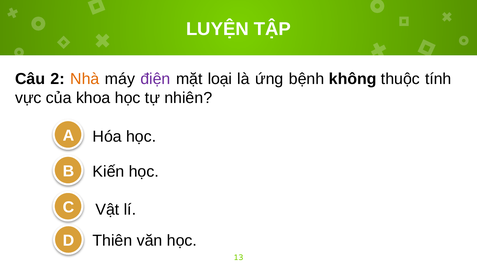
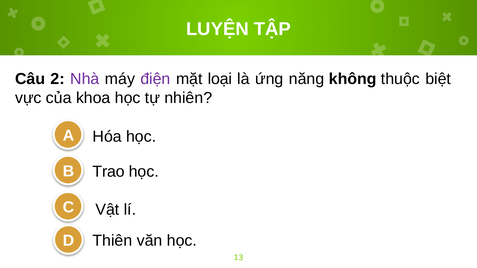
Nhà colour: orange -> purple
bệnh: bệnh -> năng
tính: tính -> biệt
Kiến: Kiến -> Trao
